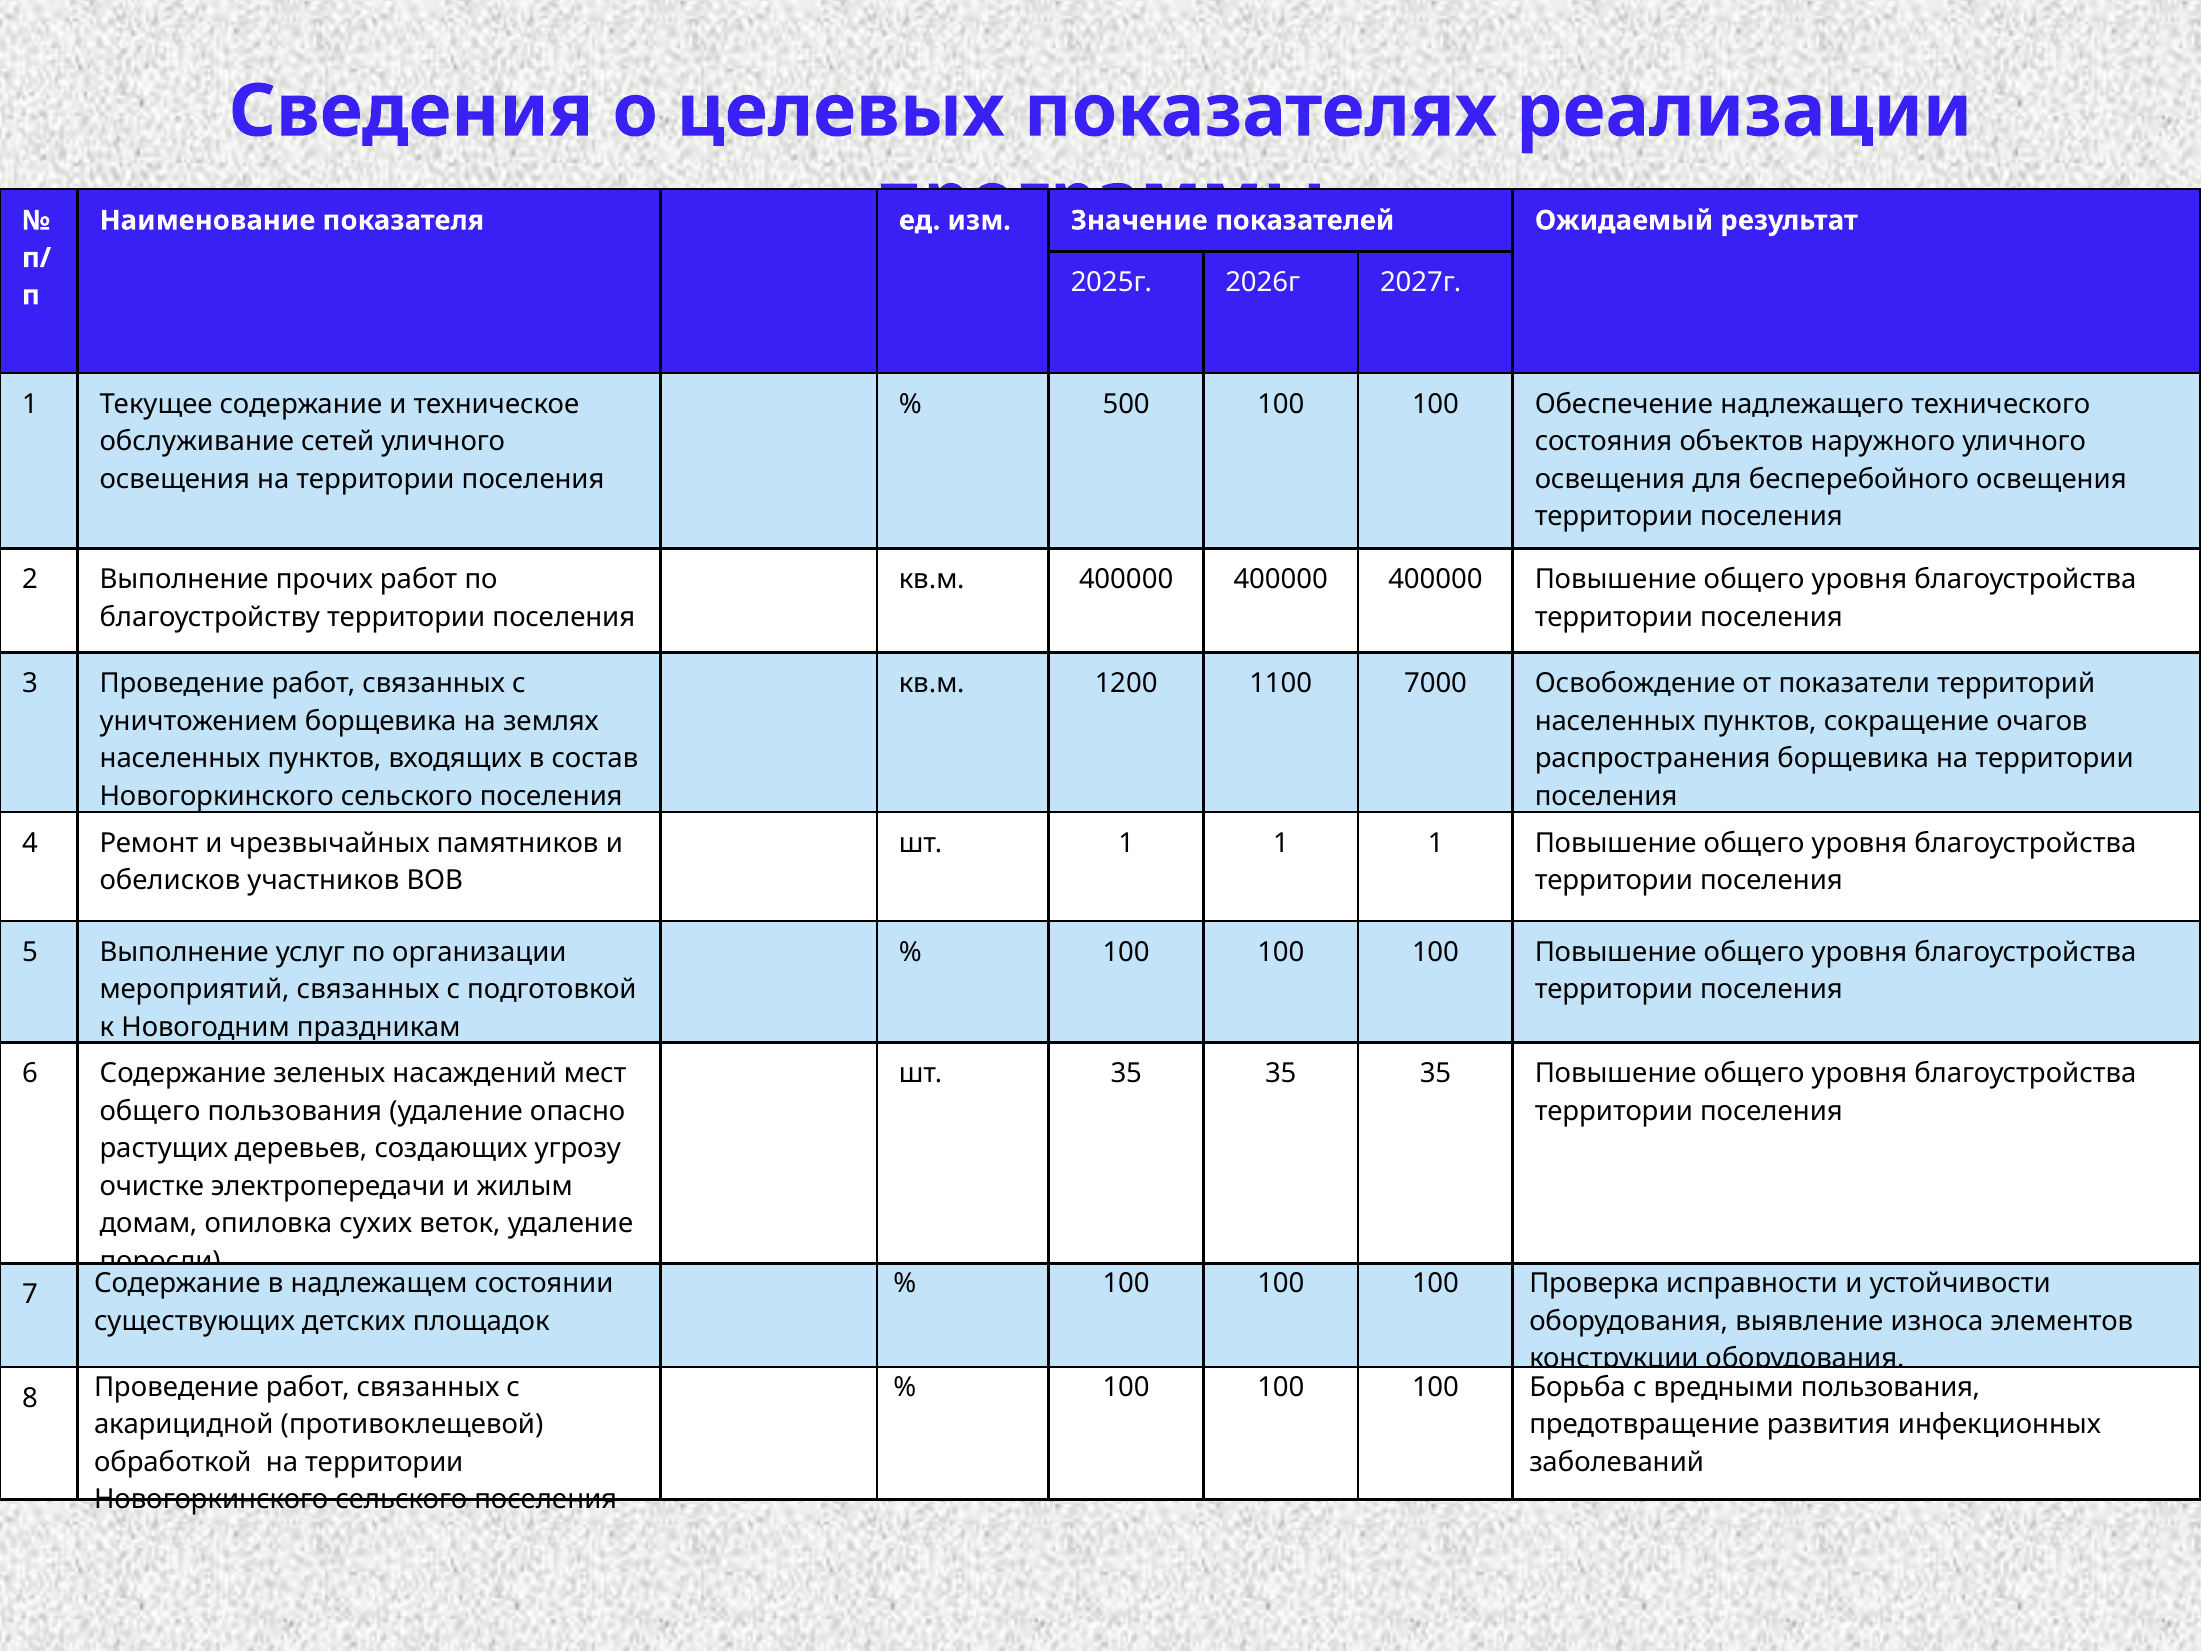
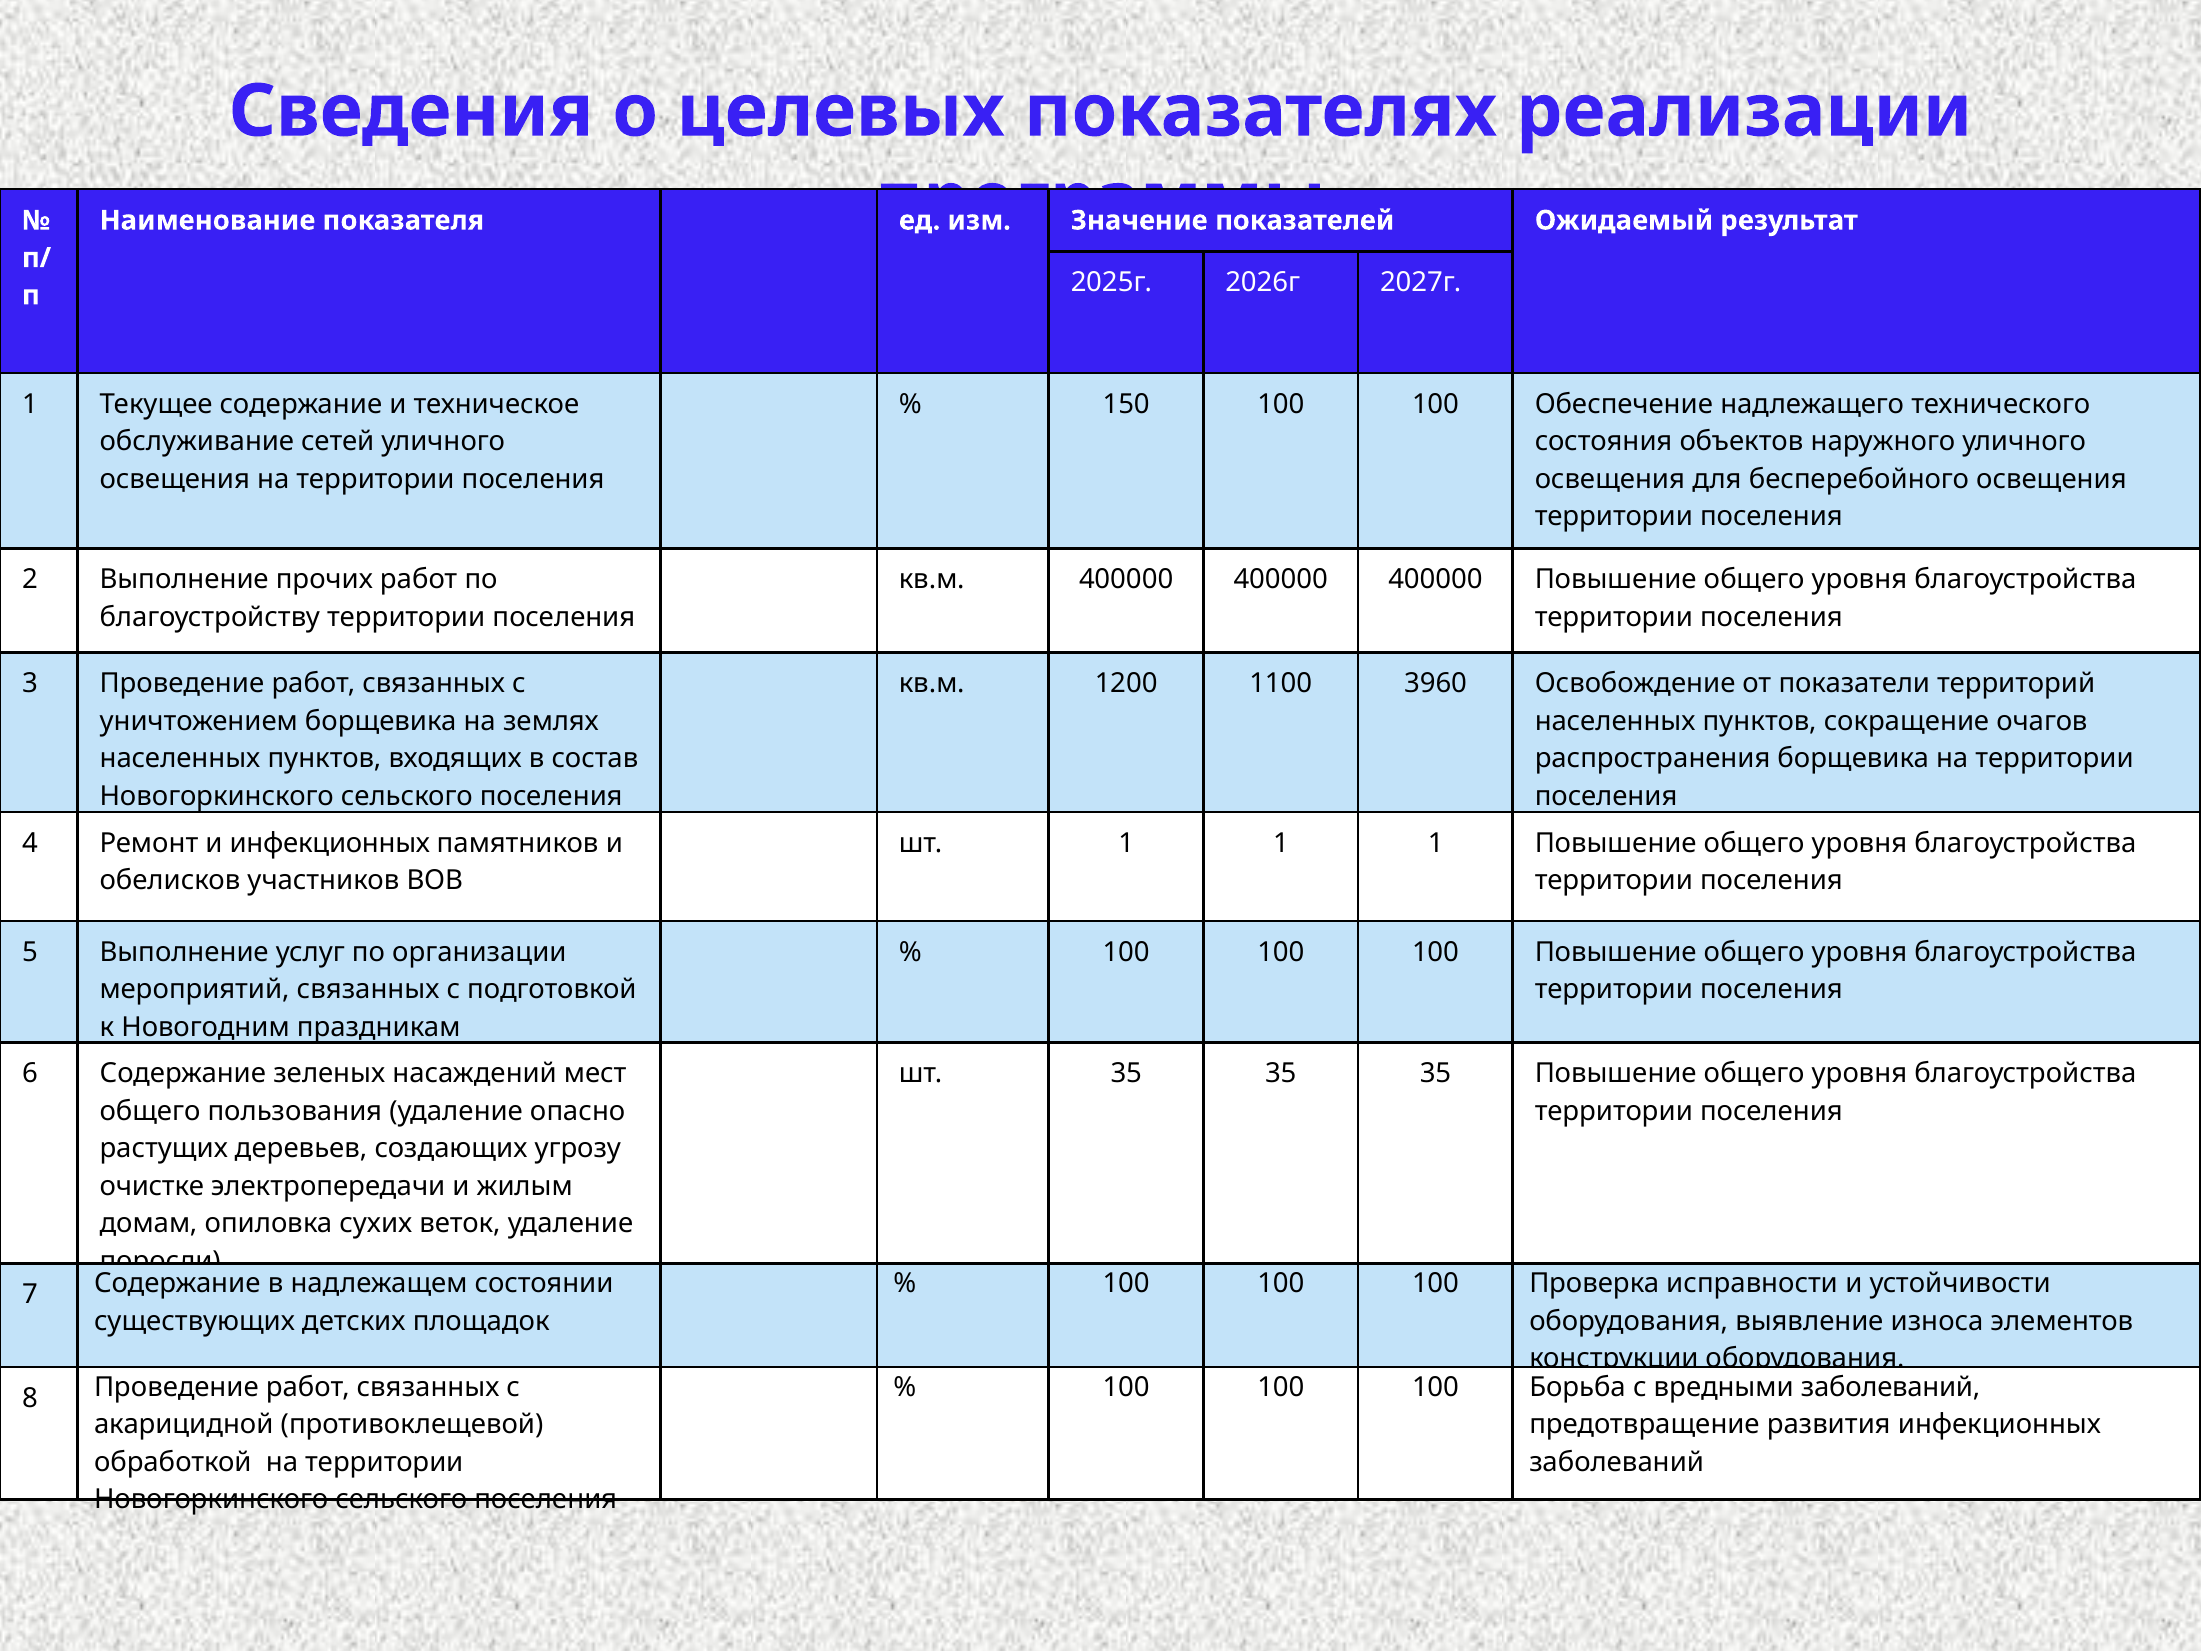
500: 500 -> 150
7000: 7000 -> 3960
и чрезвычайных: чрезвычайных -> инфекционных
вредными пользования: пользования -> заболеваний
